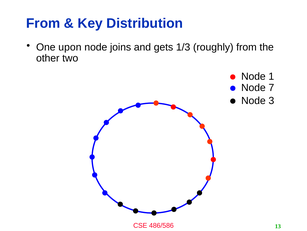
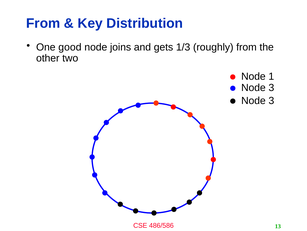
upon: upon -> good
7 at (271, 88): 7 -> 3
